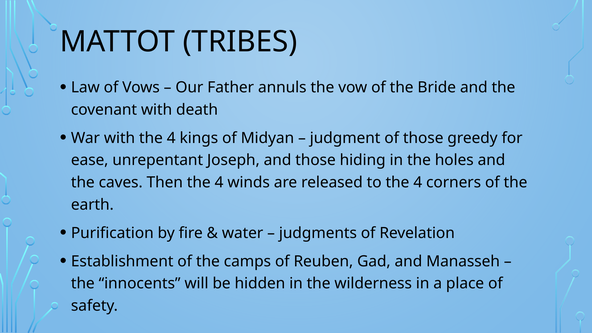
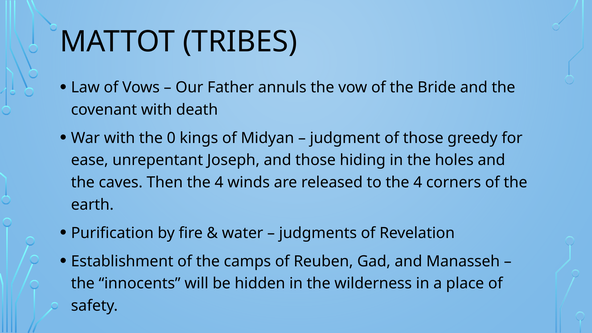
with the 4: 4 -> 0
